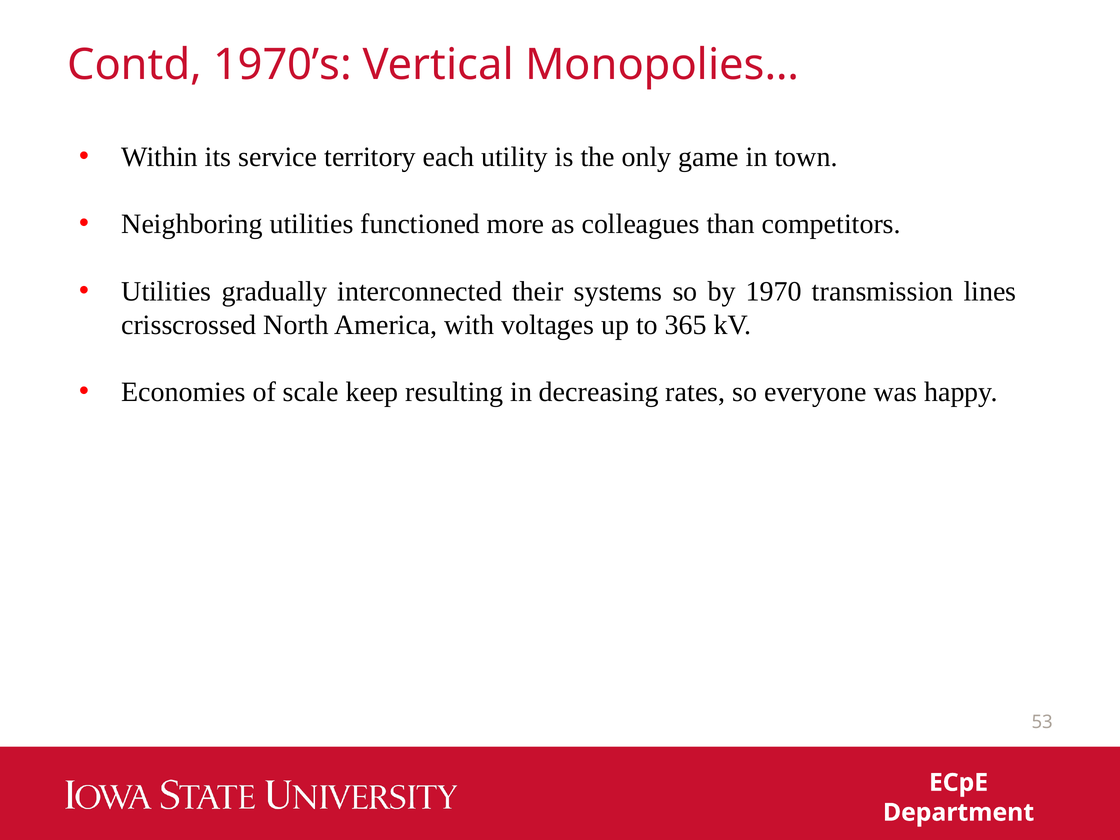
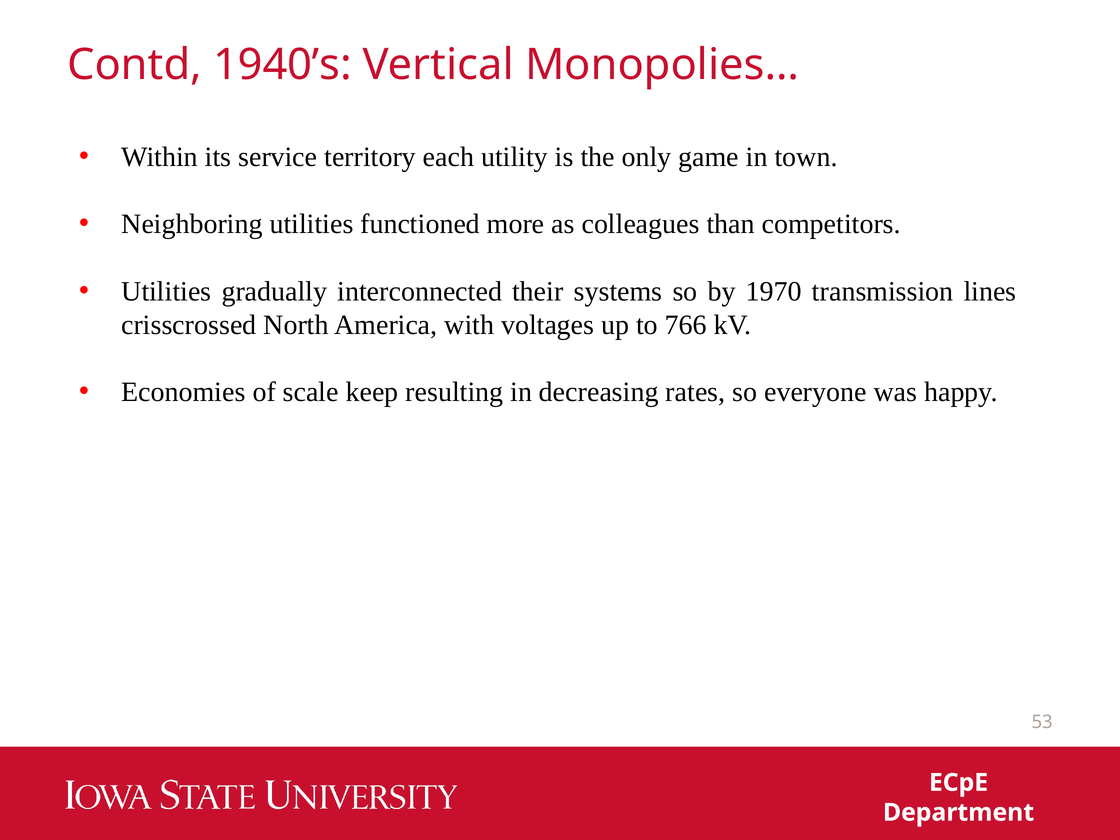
1970’s: 1970’s -> 1940’s
365: 365 -> 766
